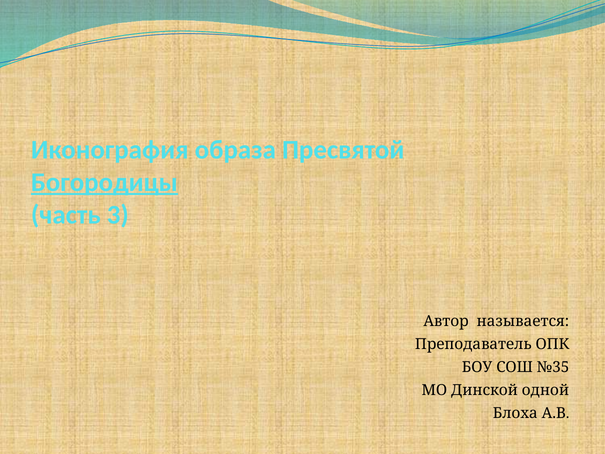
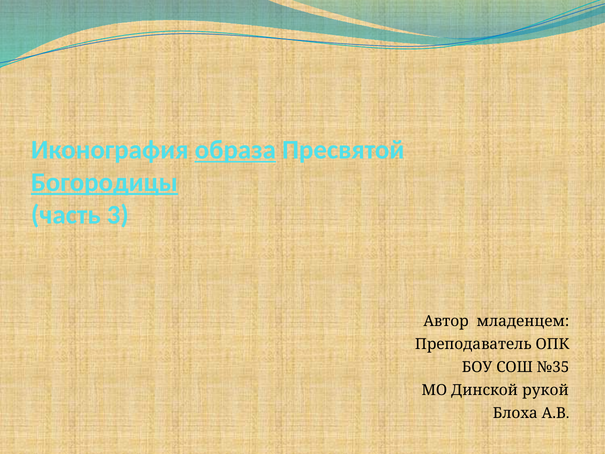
образа underline: none -> present
называется: называется -> младенцем
одной: одной -> рукой
